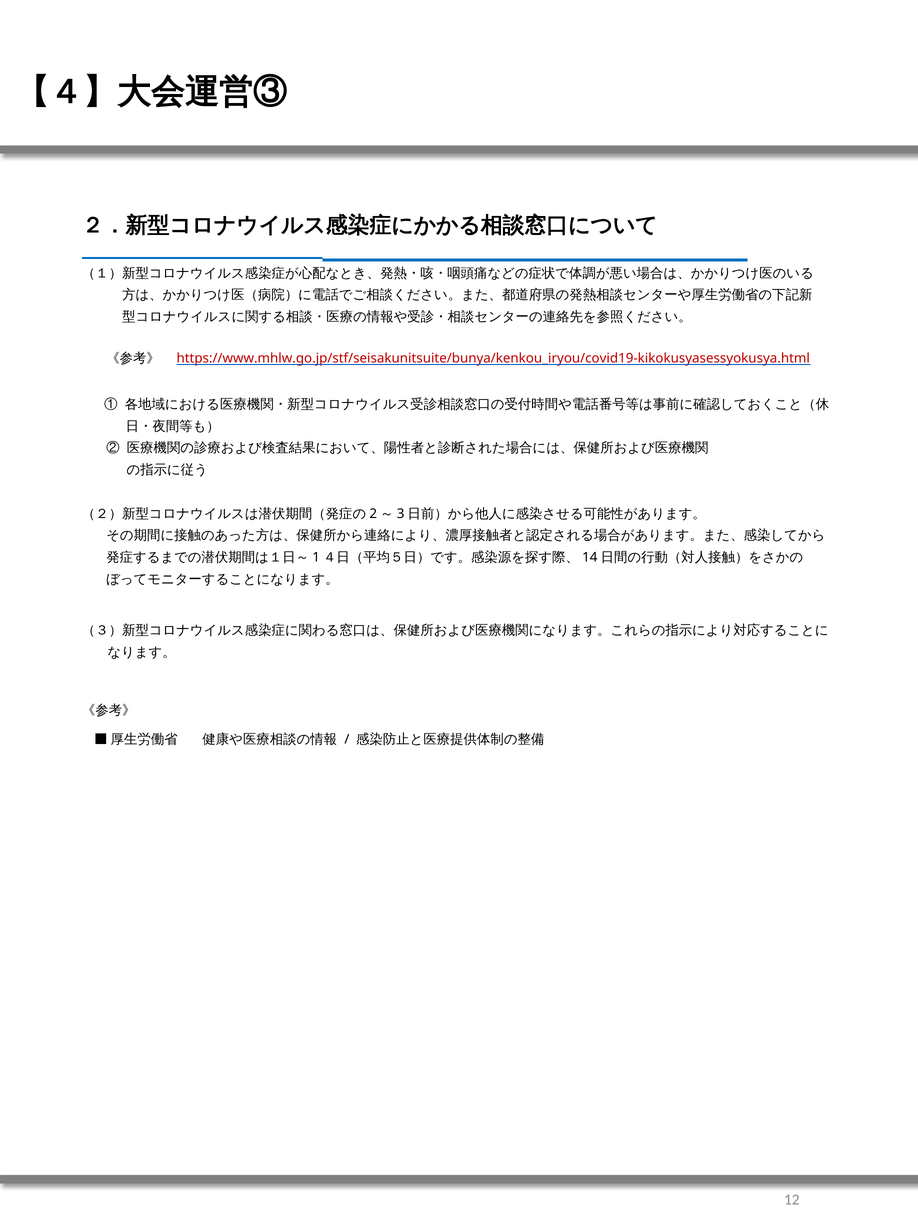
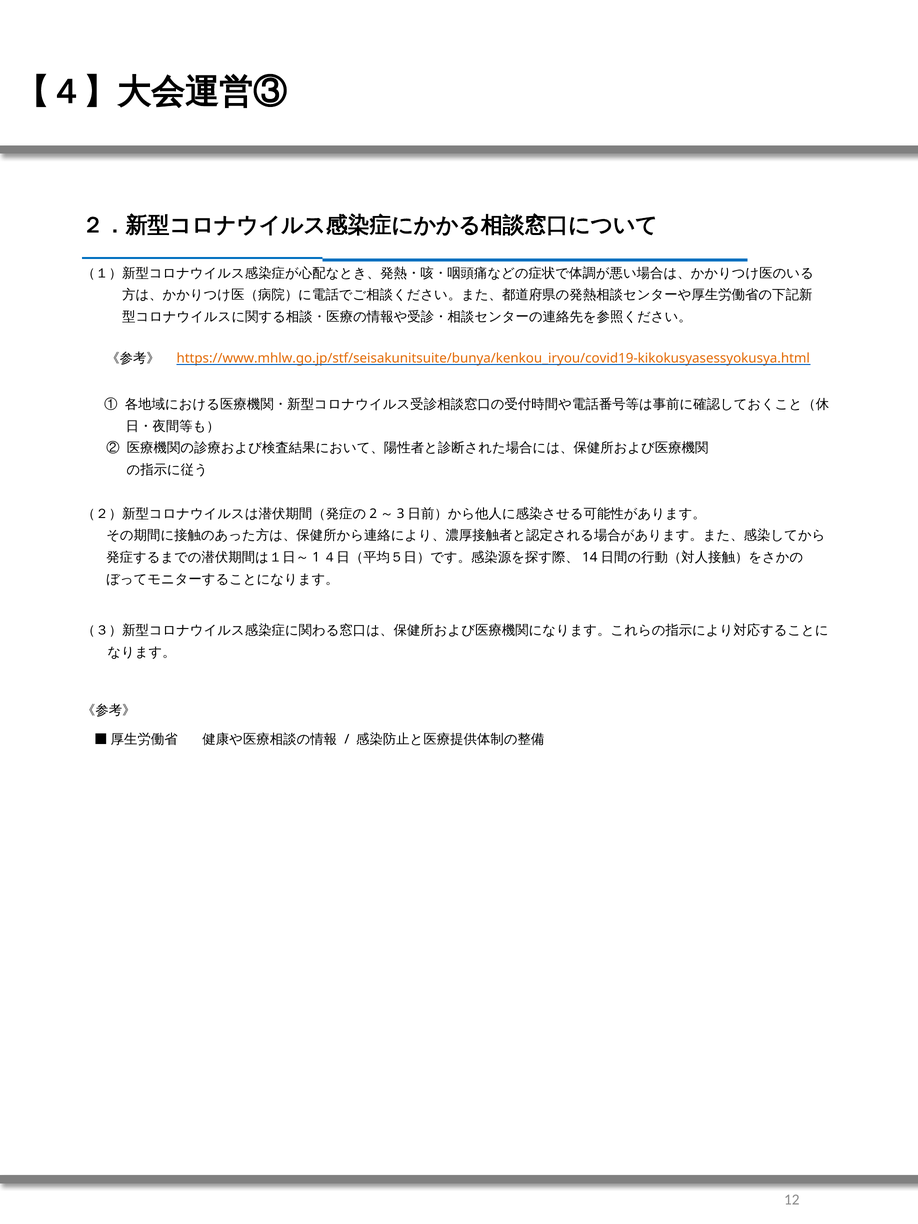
https://www.mhlw.go.jp/stf/seisakunitsuite/bunya/kenkou_iryou/covid19-kikokusyasessyokusya.html colour: red -> orange
